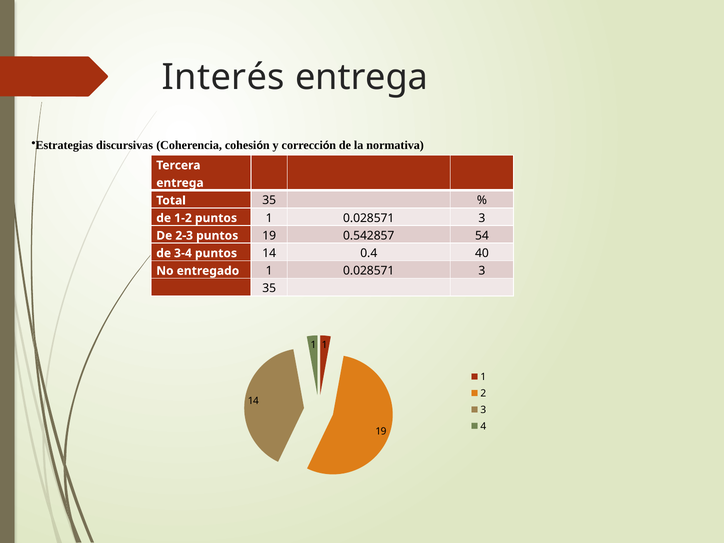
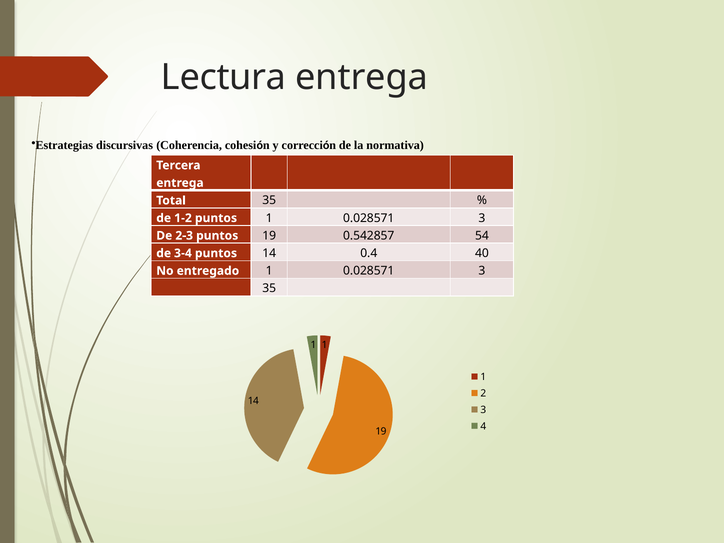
Interés: Interés -> Lectura
